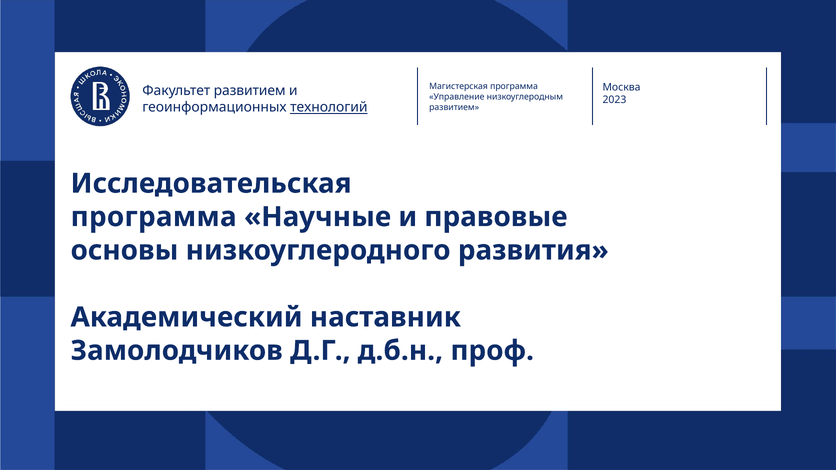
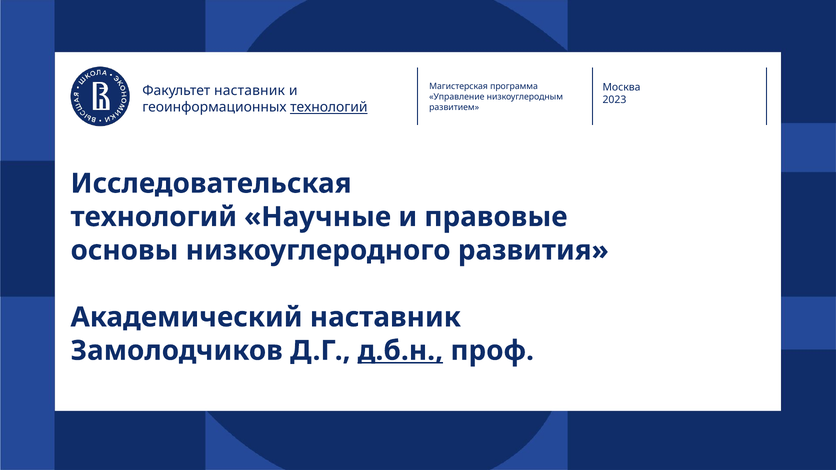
Факультет развитием: развитием -> наставник
программа at (154, 217): программа -> технологий
д.б.н underline: none -> present
